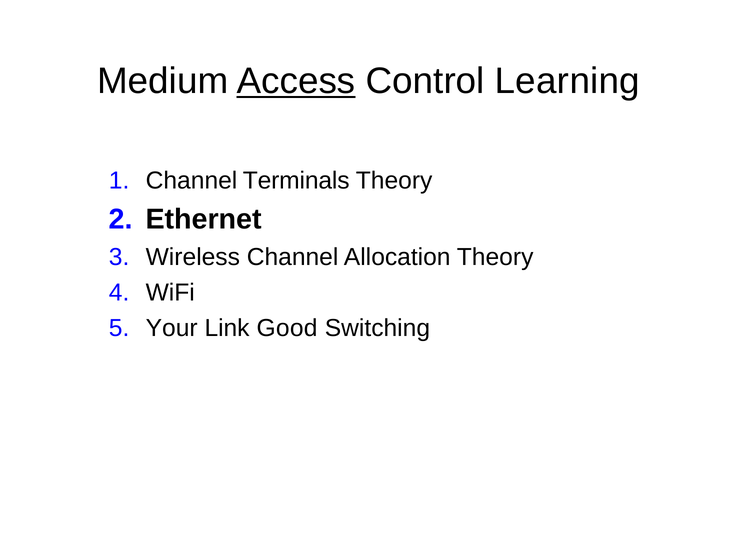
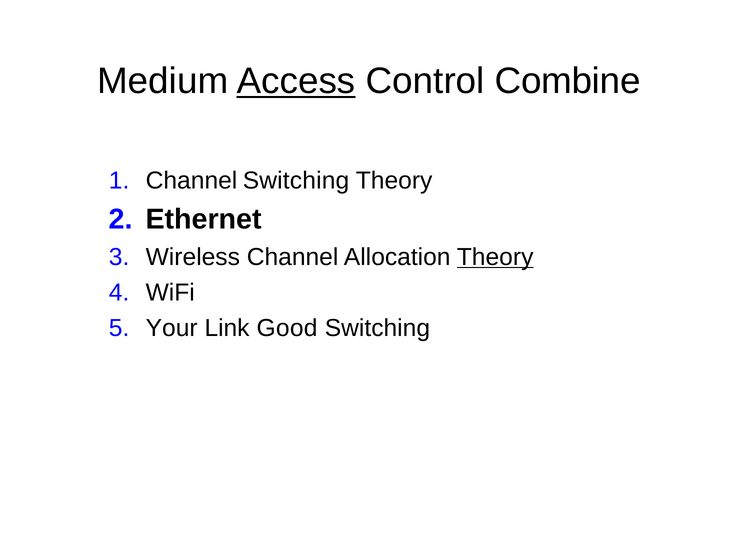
Learning: Learning -> Combine
Channel Terminals: Terminals -> Switching
Theory at (495, 257) underline: none -> present
